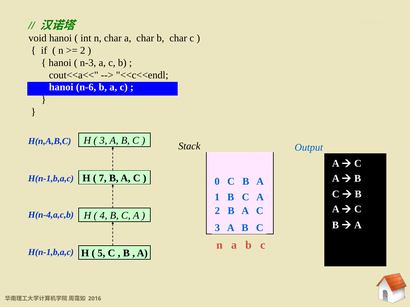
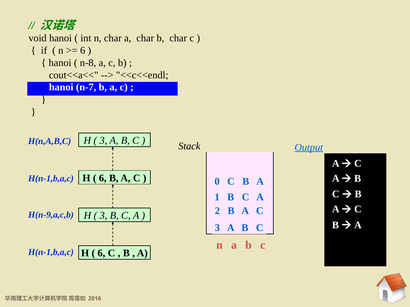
2 at (83, 51): 2 -> 6
n-3: n-3 -> n-8
n-6: n-6 -> n-7
Output underline: none -> present
7 at (103, 178): 7 -> 6
H(n-4,a,c,b: H(n-4,a,c,b -> H(n-9,a,c,b
4 at (104, 216): 4 -> 3
5 at (101, 254): 5 -> 6
